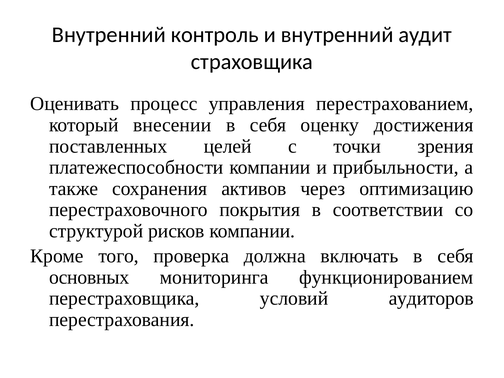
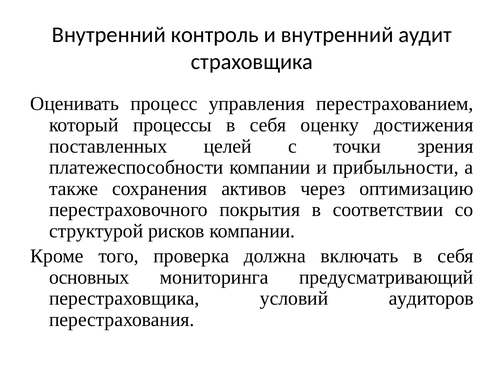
внесении: внесении -> процессы
функционированием: функционированием -> предусматривающий
